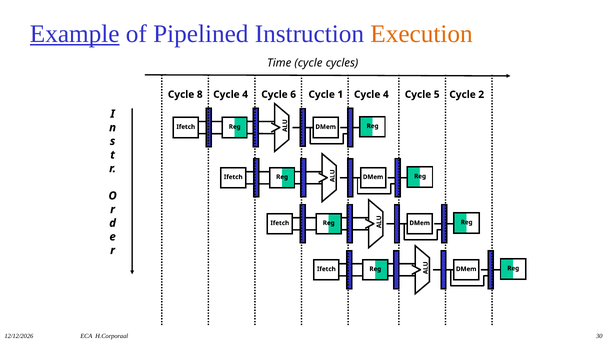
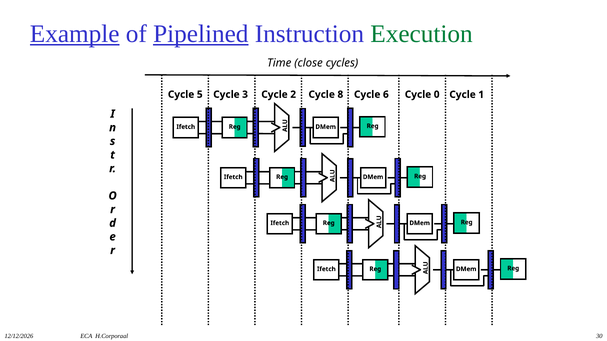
Pipelined underline: none -> present
Execution colour: orange -> green
Time cycle: cycle -> close
8: 8 -> 5
4 at (245, 95): 4 -> 3
6: 6 -> 2
1: 1 -> 8
4 at (386, 95): 4 -> 6
5: 5 -> 0
2: 2 -> 1
